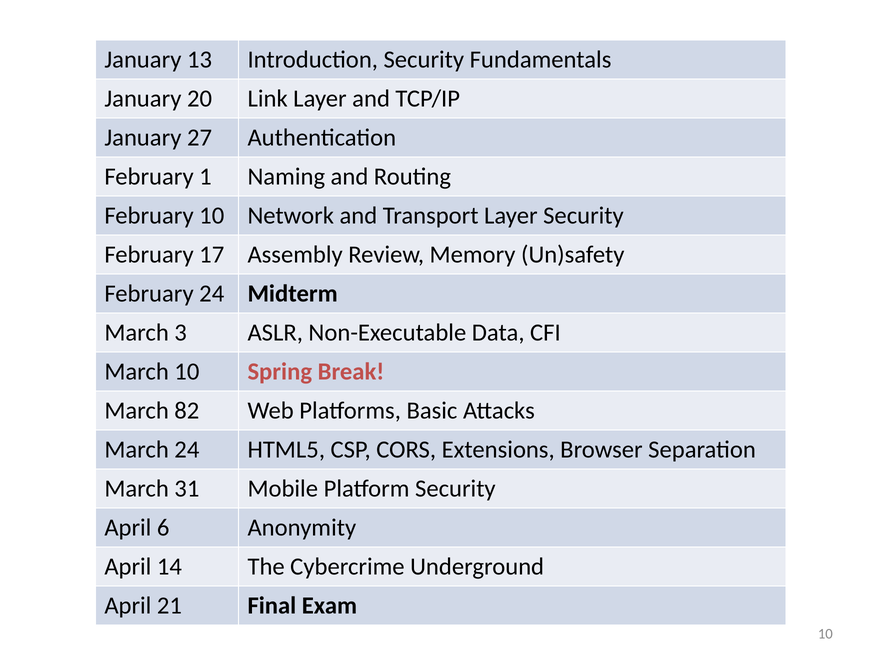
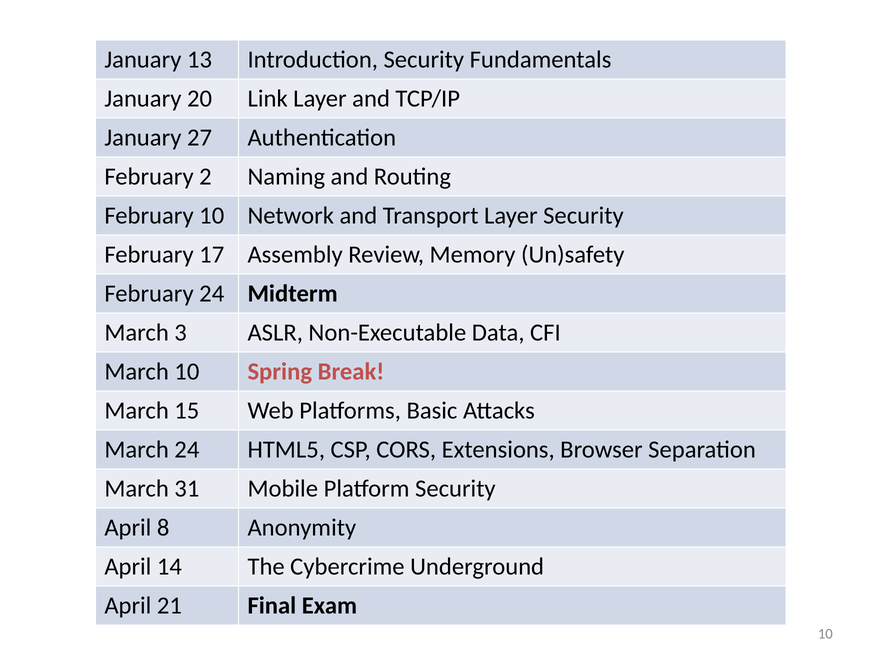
1: 1 -> 2
82: 82 -> 15
6: 6 -> 8
